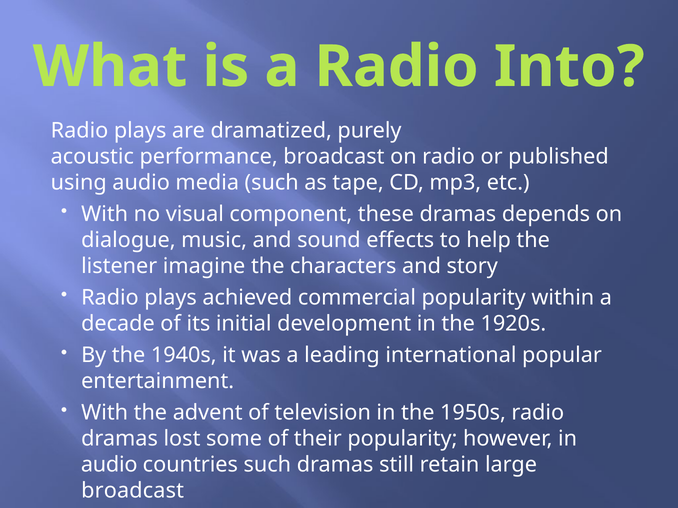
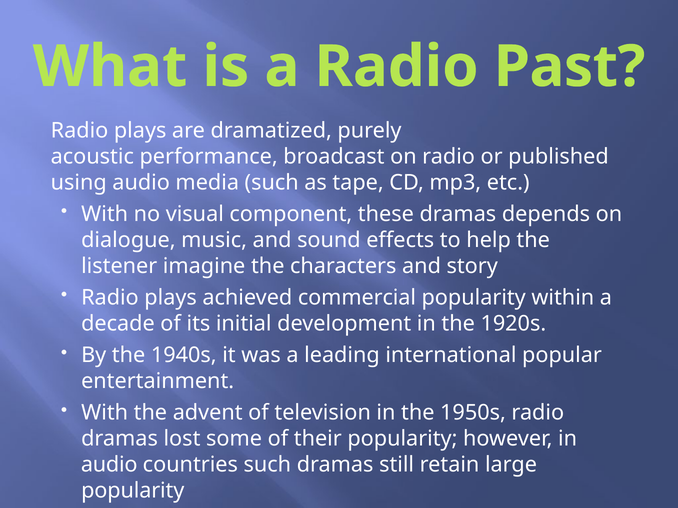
Into: Into -> Past
broadcast at (133, 491): broadcast -> popularity
